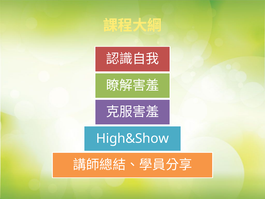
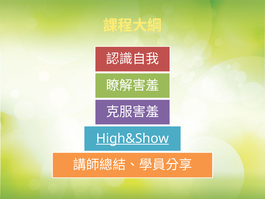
High&Show underline: none -> present
